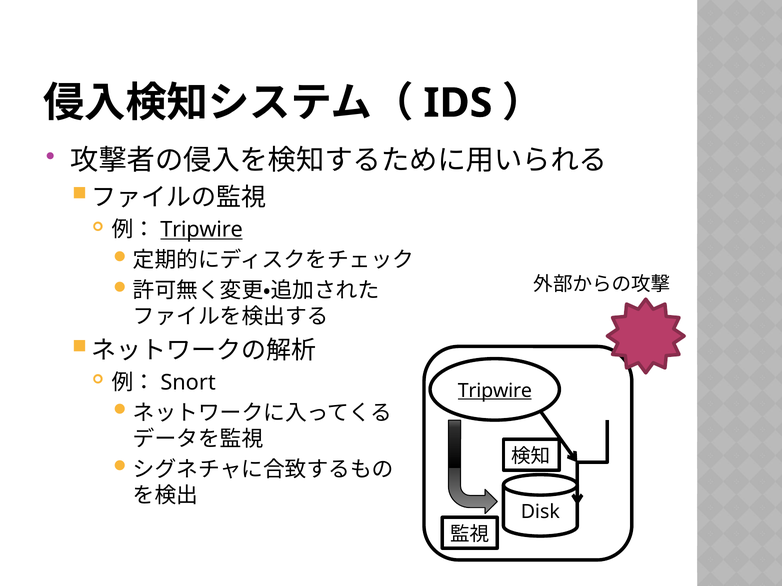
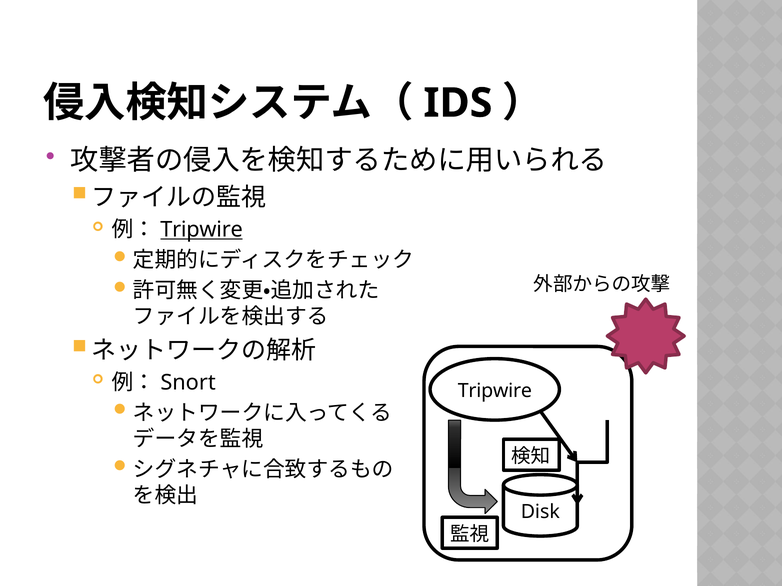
Tripwire at (495, 391) underline: present -> none
